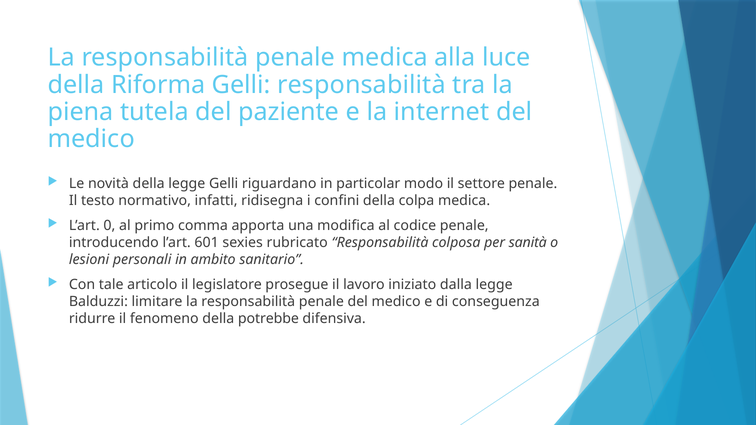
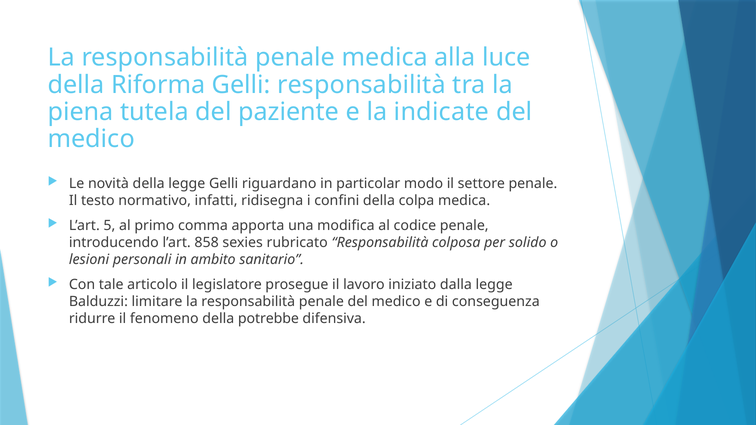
internet: internet -> indicate
0: 0 -> 5
601: 601 -> 858
sanità: sanità -> solido
